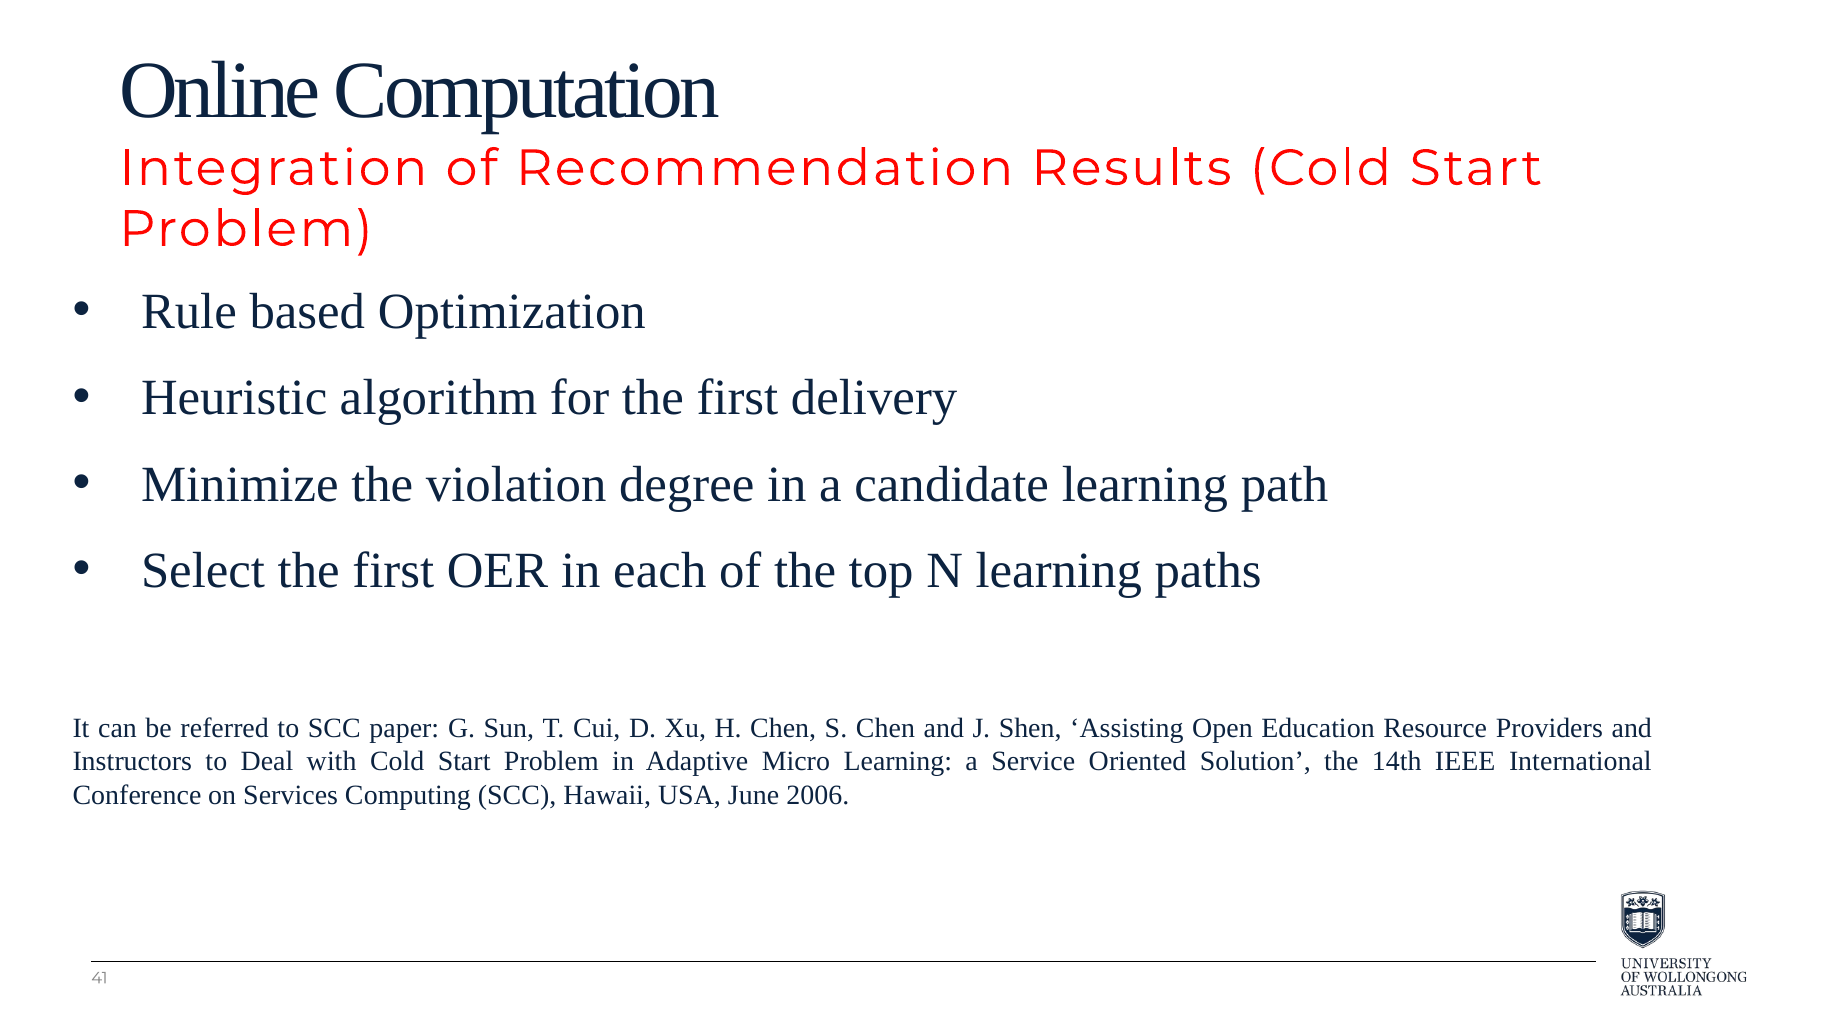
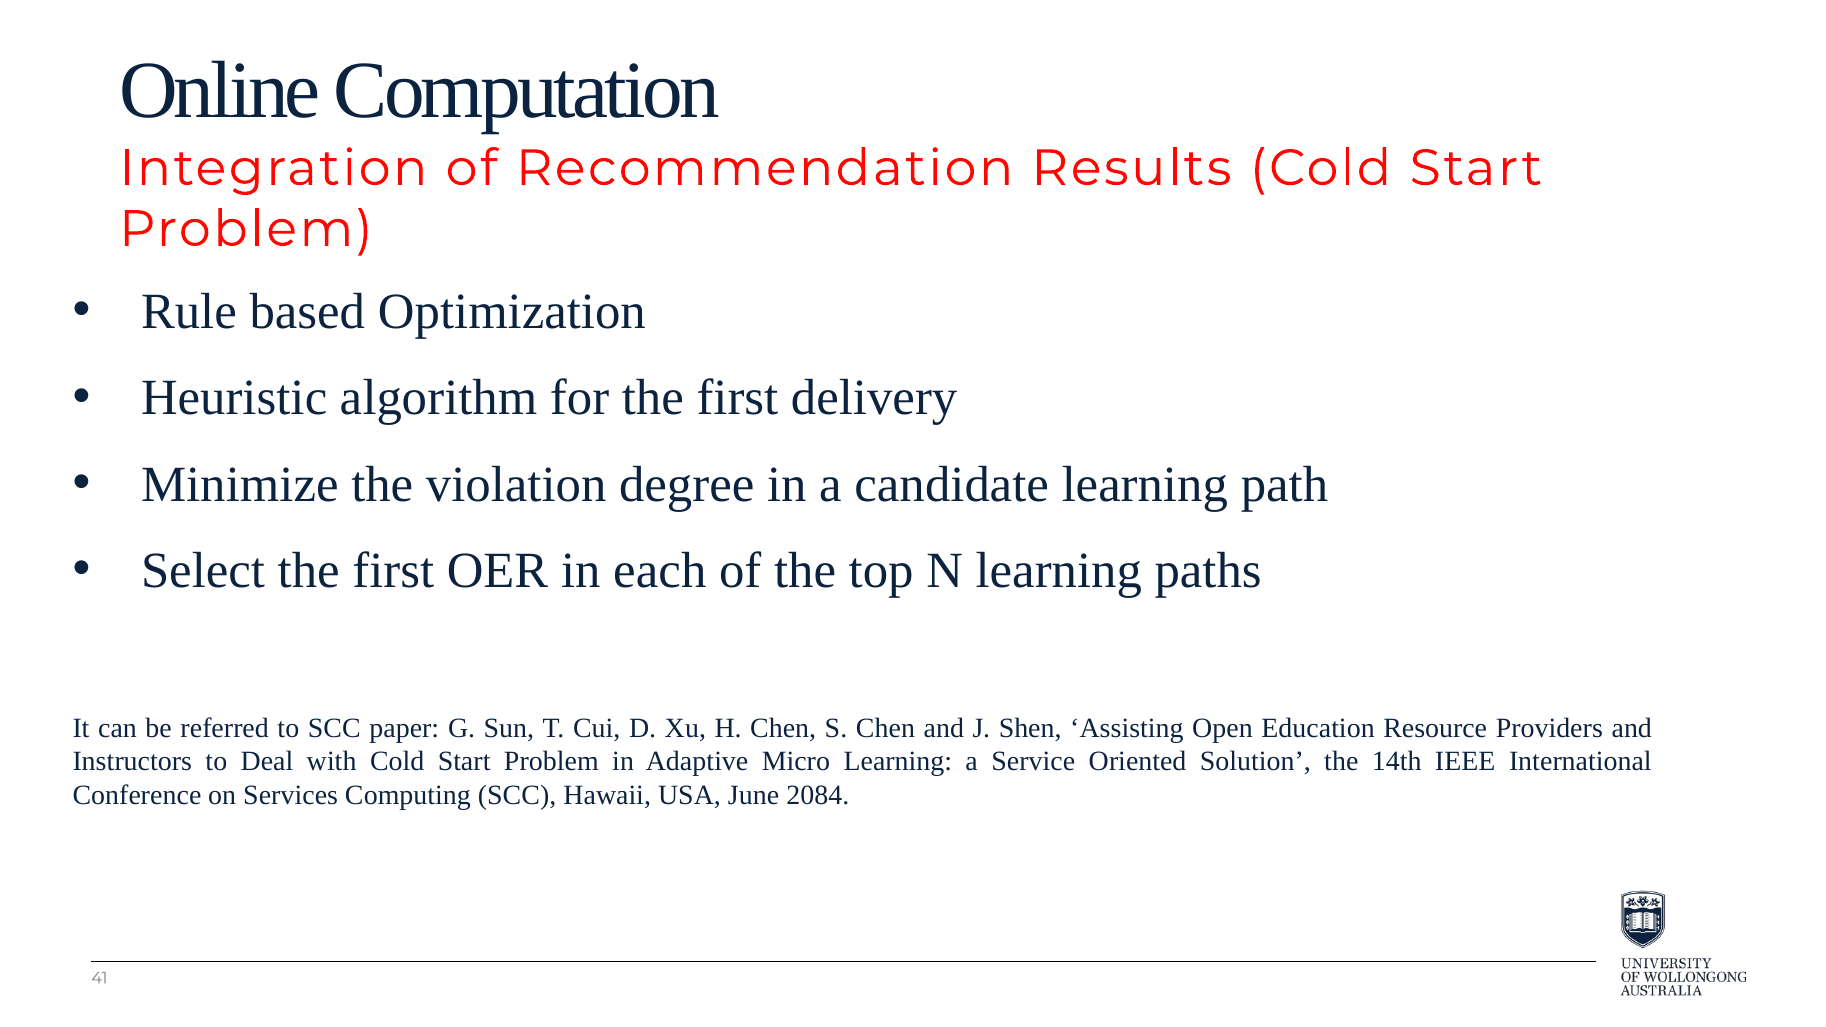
2006: 2006 -> 2084
